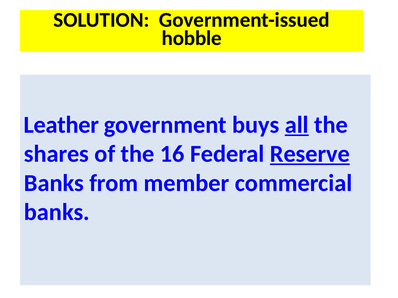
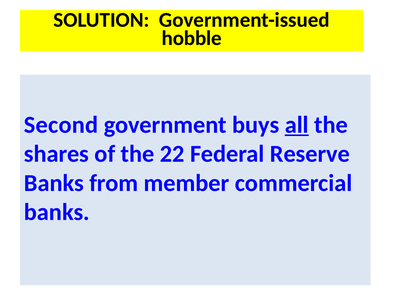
Leather: Leather -> Second
16: 16 -> 22
Reserve underline: present -> none
